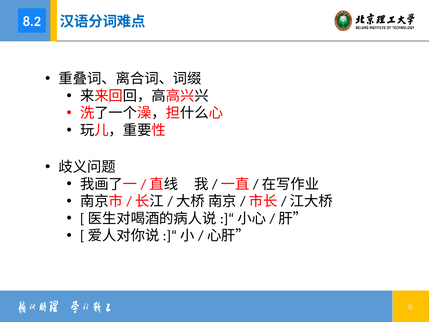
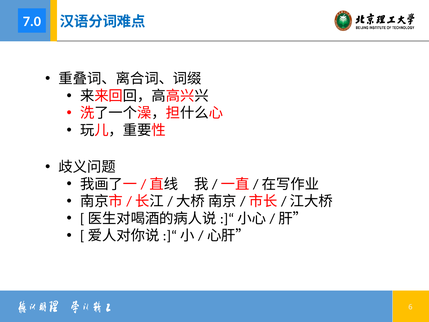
8.2: 8.2 -> 7.0
